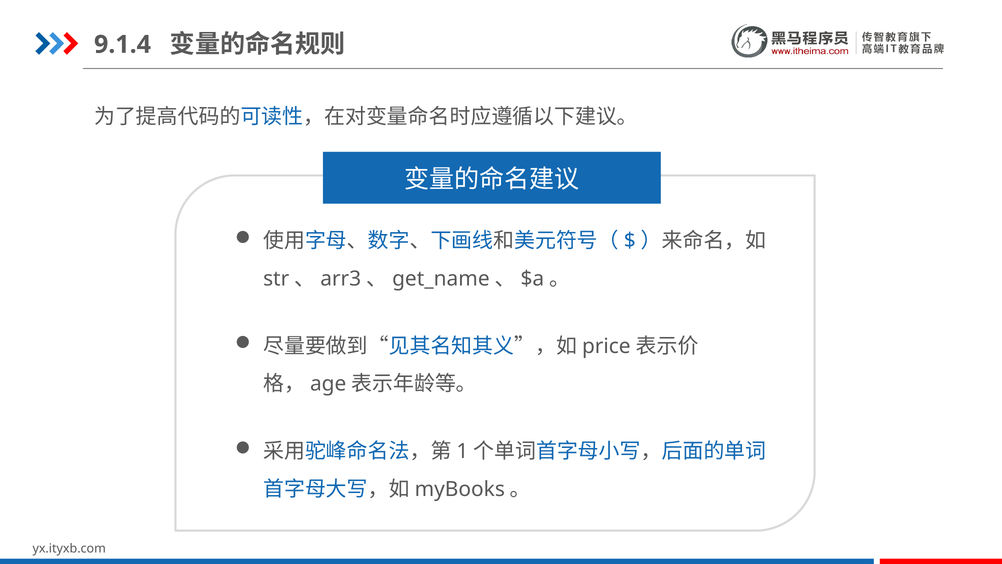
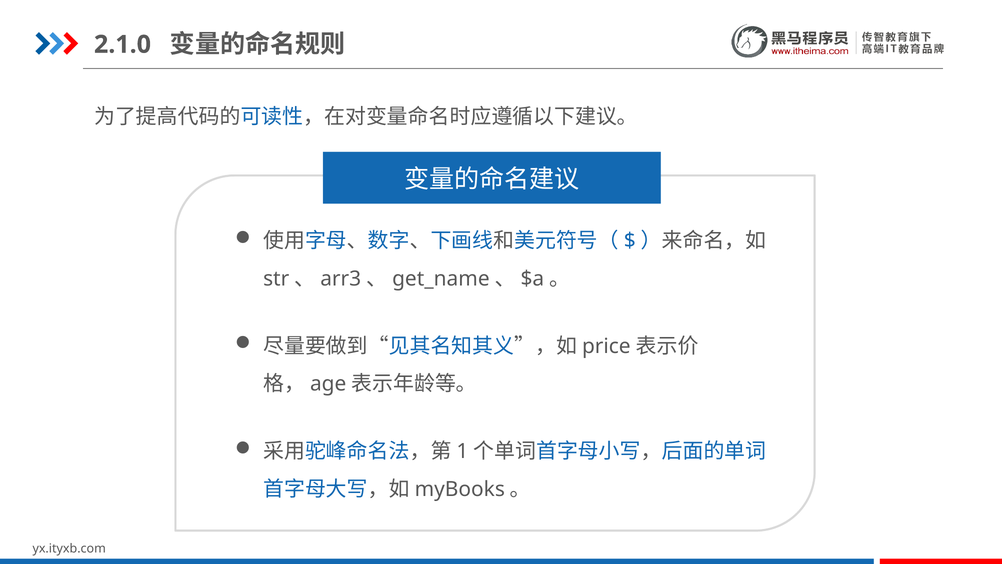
9.1.4: 9.1.4 -> 2.1.0
